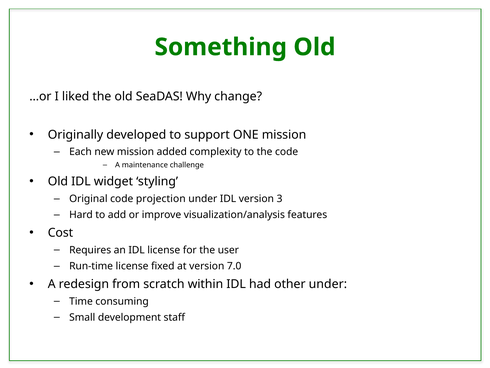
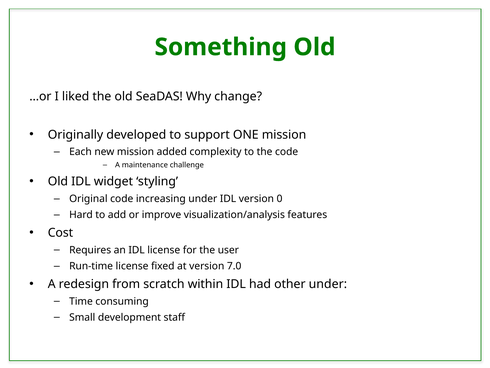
projection: projection -> increasing
3: 3 -> 0
